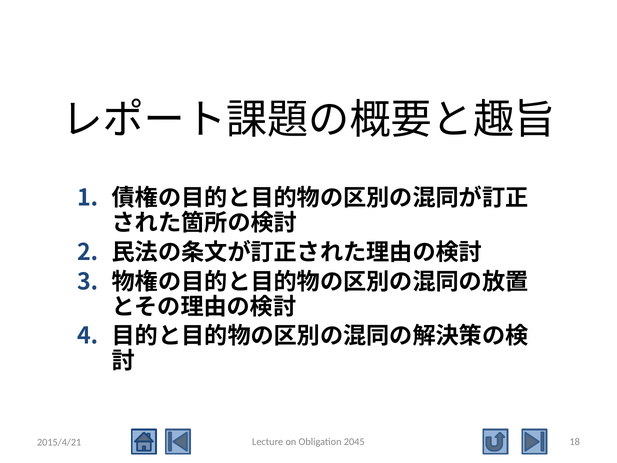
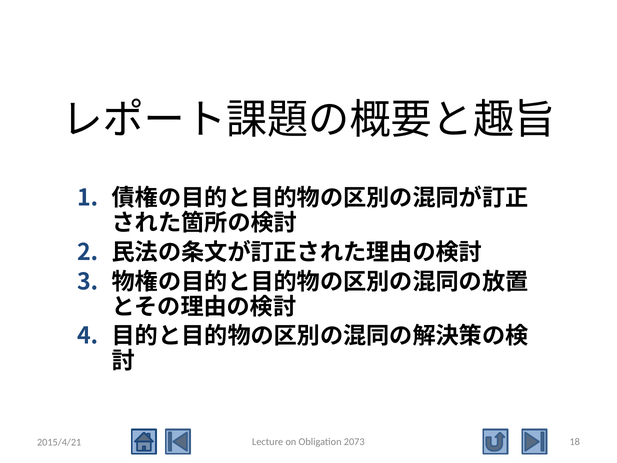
2045: 2045 -> 2073
